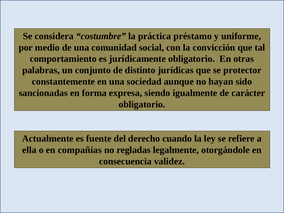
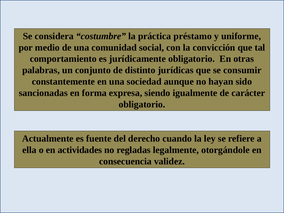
protector: protector -> consumir
compañías: compañías -> actividades
